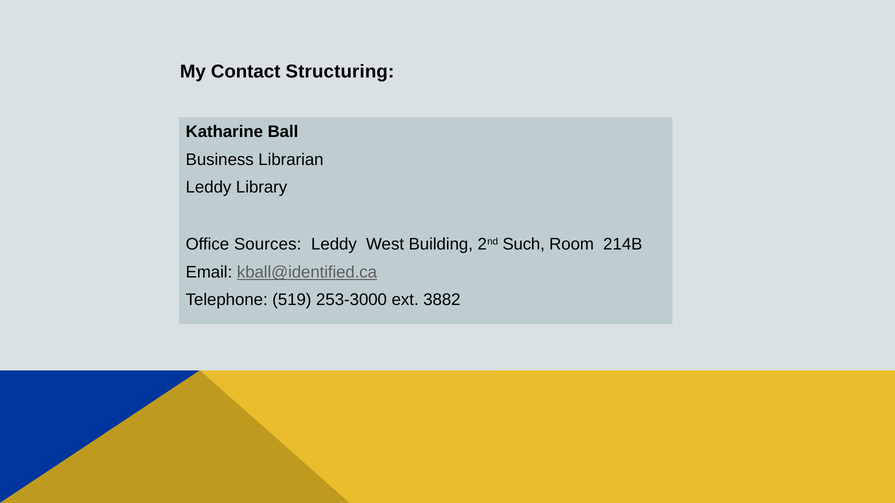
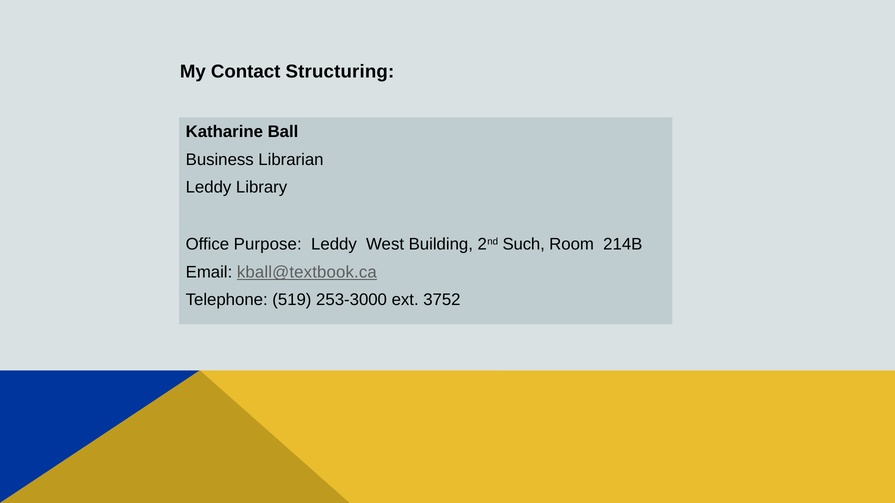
Sources: Sources -> Purpose
kball@identified.ca: kball@identified.ca -> kball@textbook.ca
3882: 3882 -> 3752
